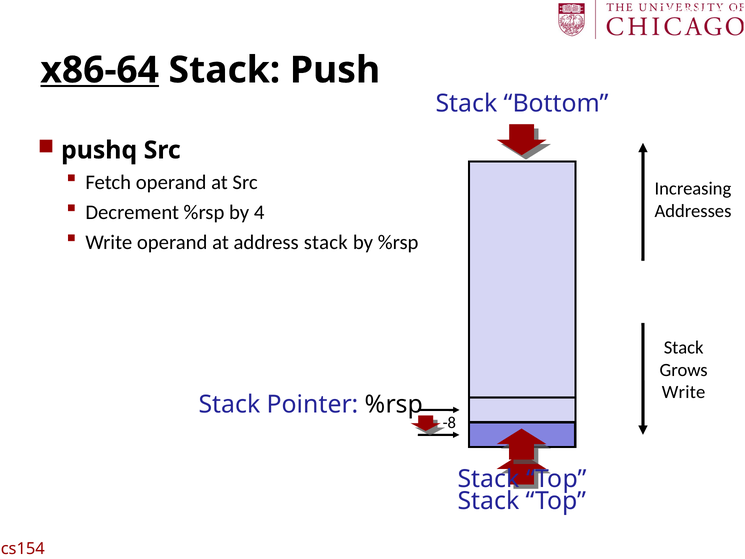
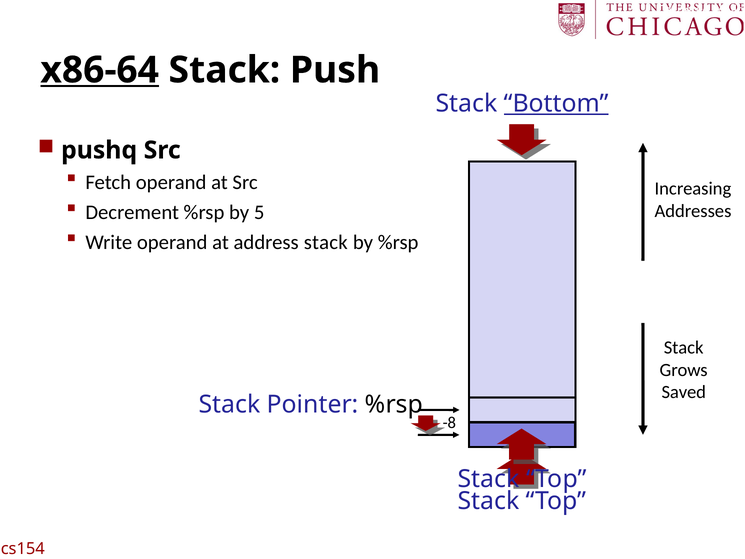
Bottom underline: none -> present
4: 4 -> 5
Write at (684, 392): Write -> Saved
